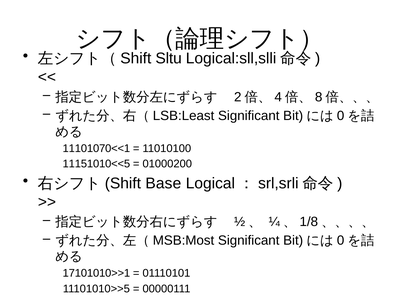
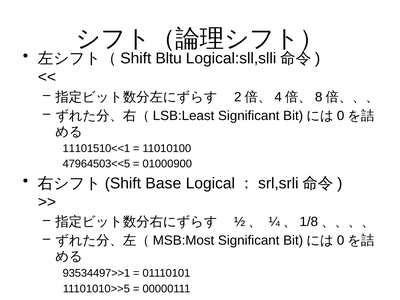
Sltu: Sltu -> Bltu
11101070<<1: 11101070<<1 -> 11101510<<1
11151010<<5: 11151010<<5 -> 47964503<<5
01000200: 01000200 -> 01000900
17101010>>1: 17101010>>1 -> 93534497>>1
